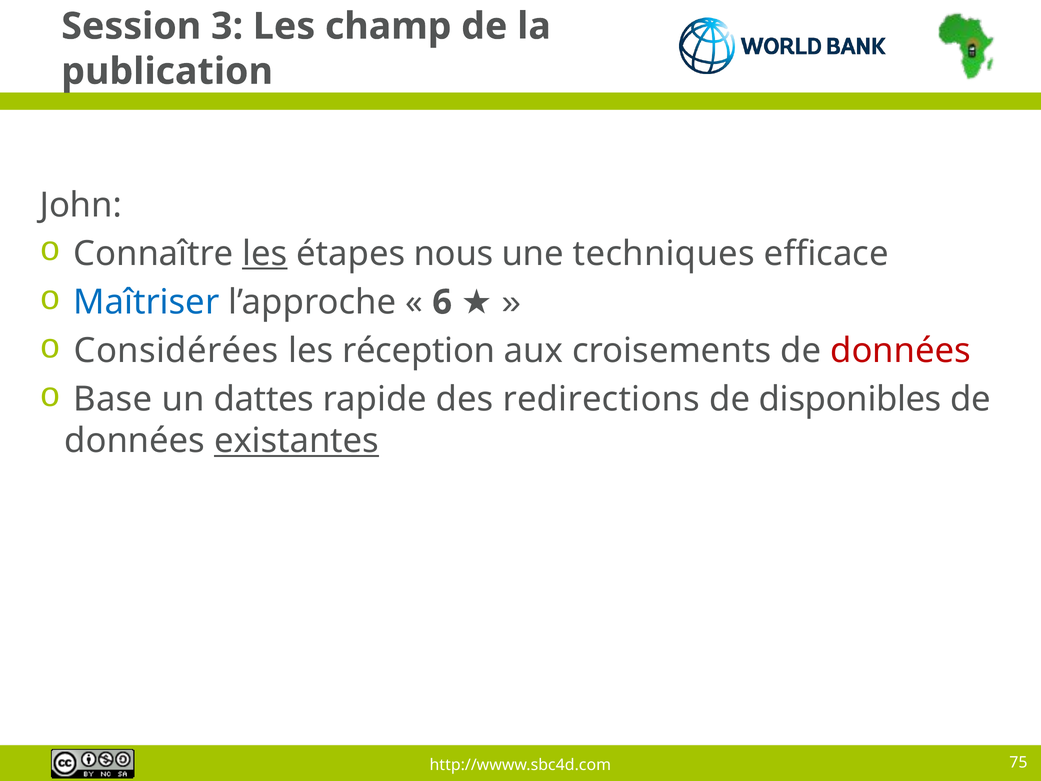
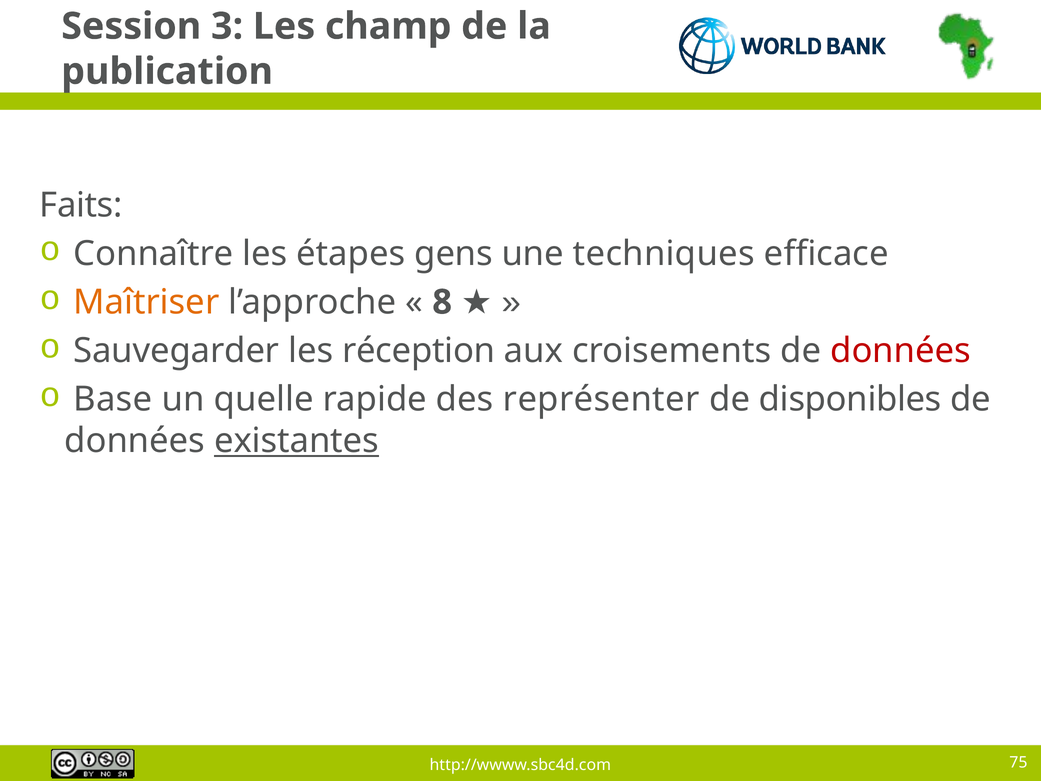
John: John -> Faits
les at (265, 254) underline: present -> none
nous: nous -> gens
Maîtriser colour: blue -> orange
6: 6 -> 8
Considérées: Considérées -> Sauvegarder
dattes: dattes -> quelle
redirections: redirections -> représenter
